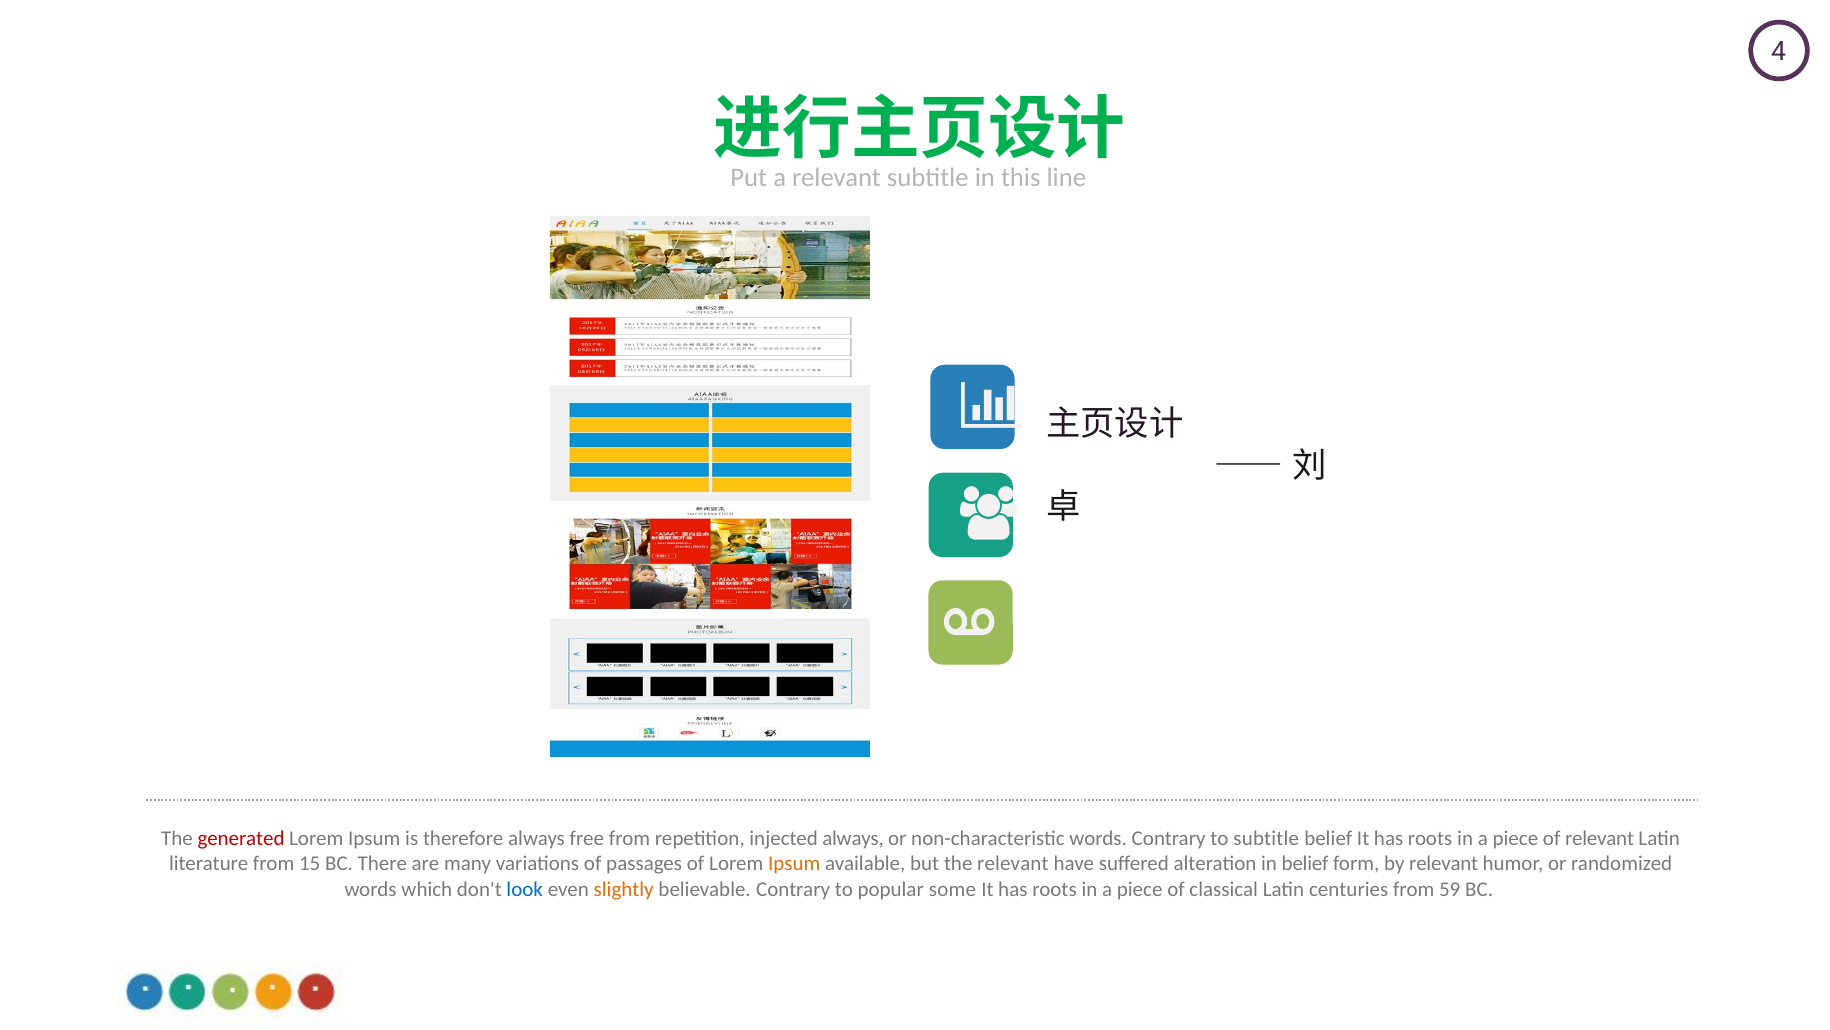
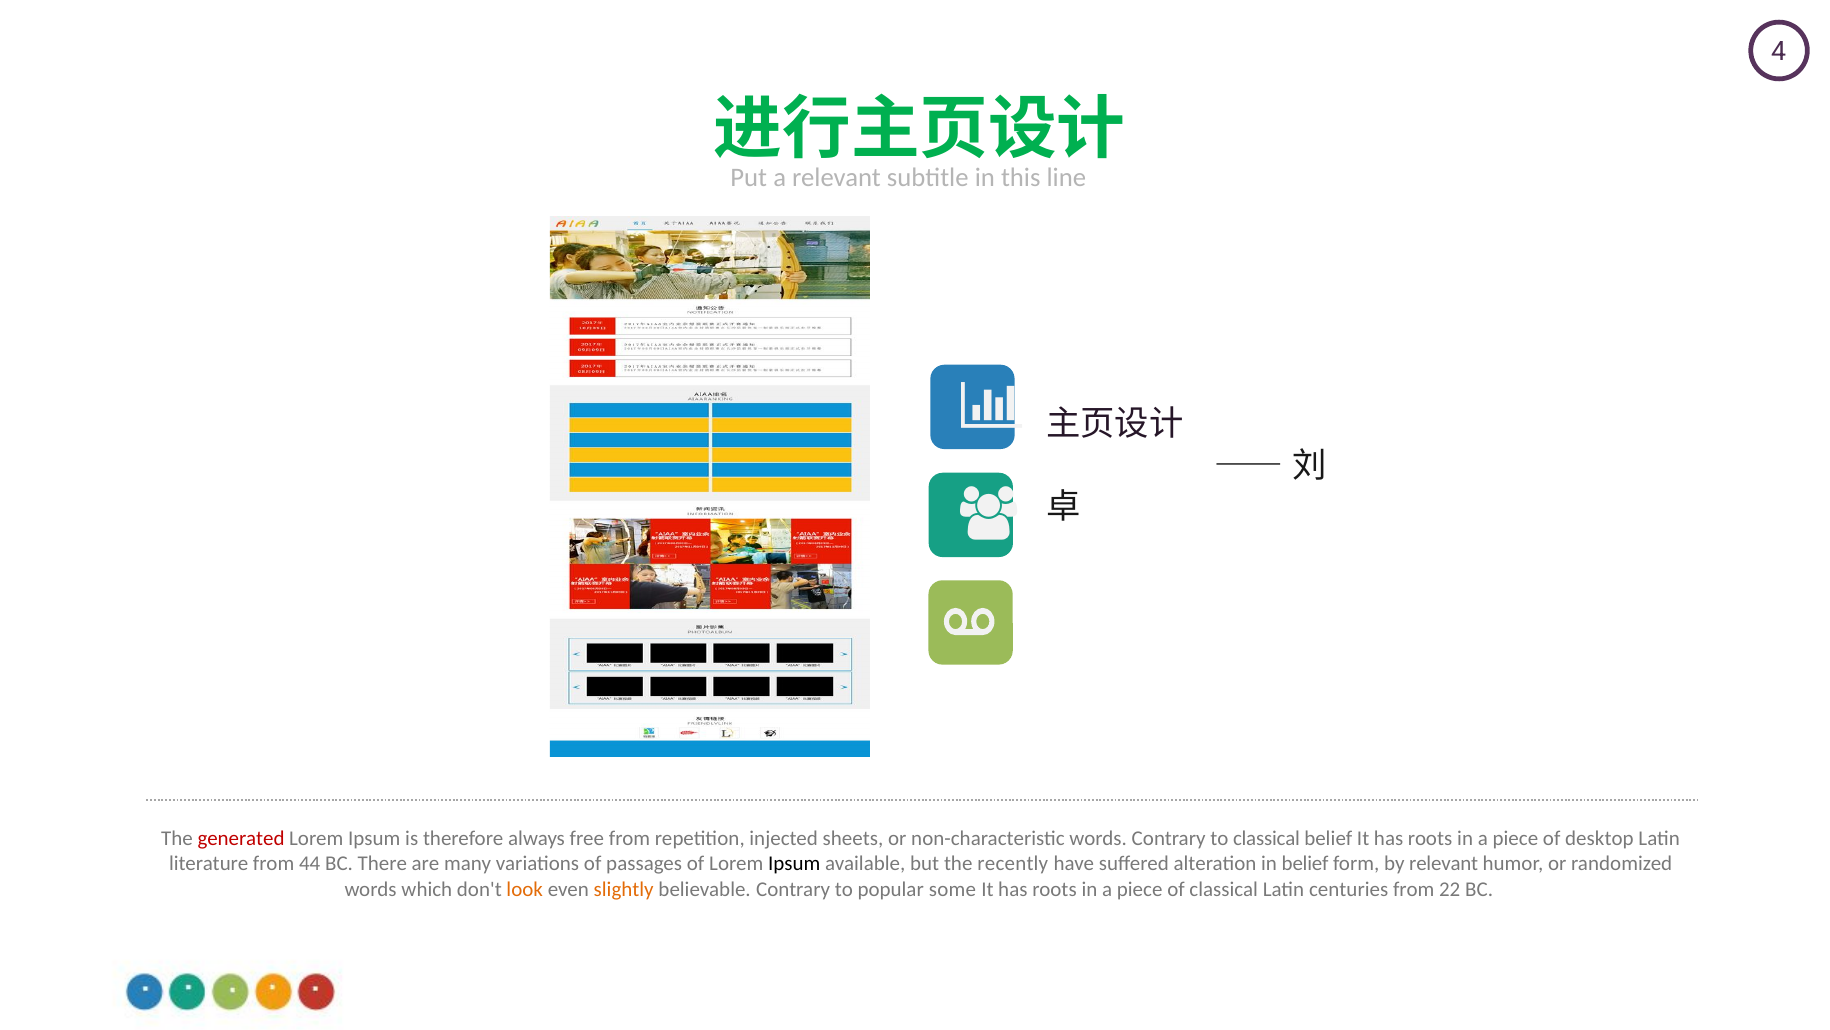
injected always: always -> sheets
to subtitle: subtitle -> classical
of relevant: relevant -> desktop
15: 15 -> 44
Ipsum at (794, 864) colour: orange -> black
the relevant: relevant -> recently
look colour: blue -> orange
59: 59 -> 22
